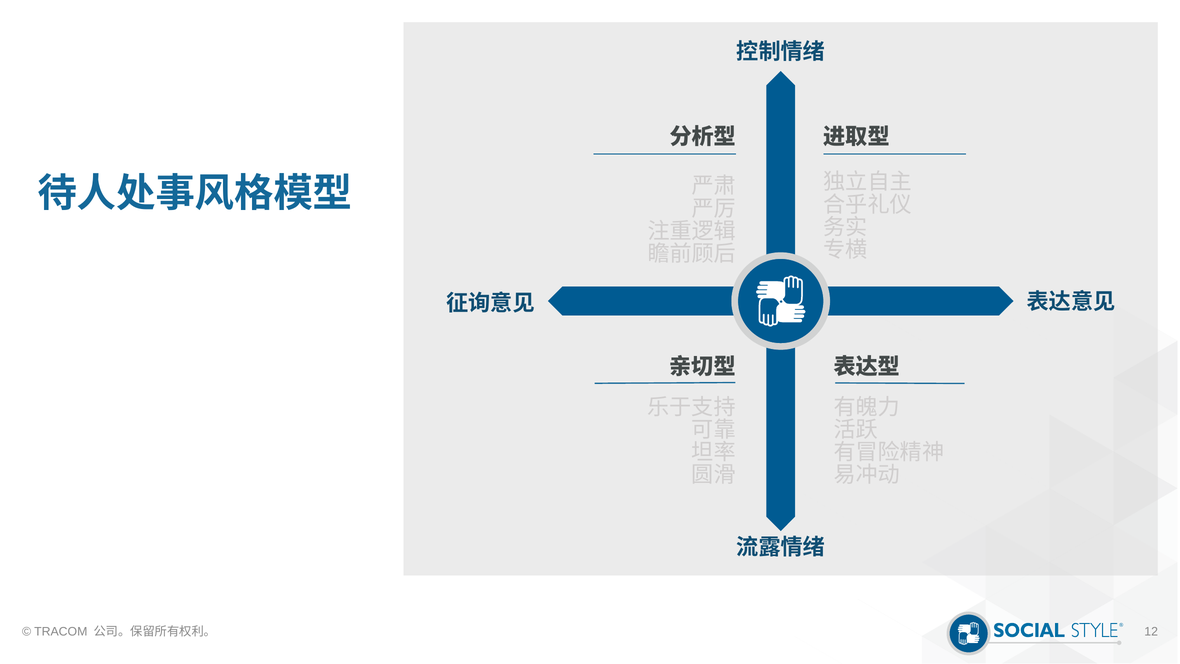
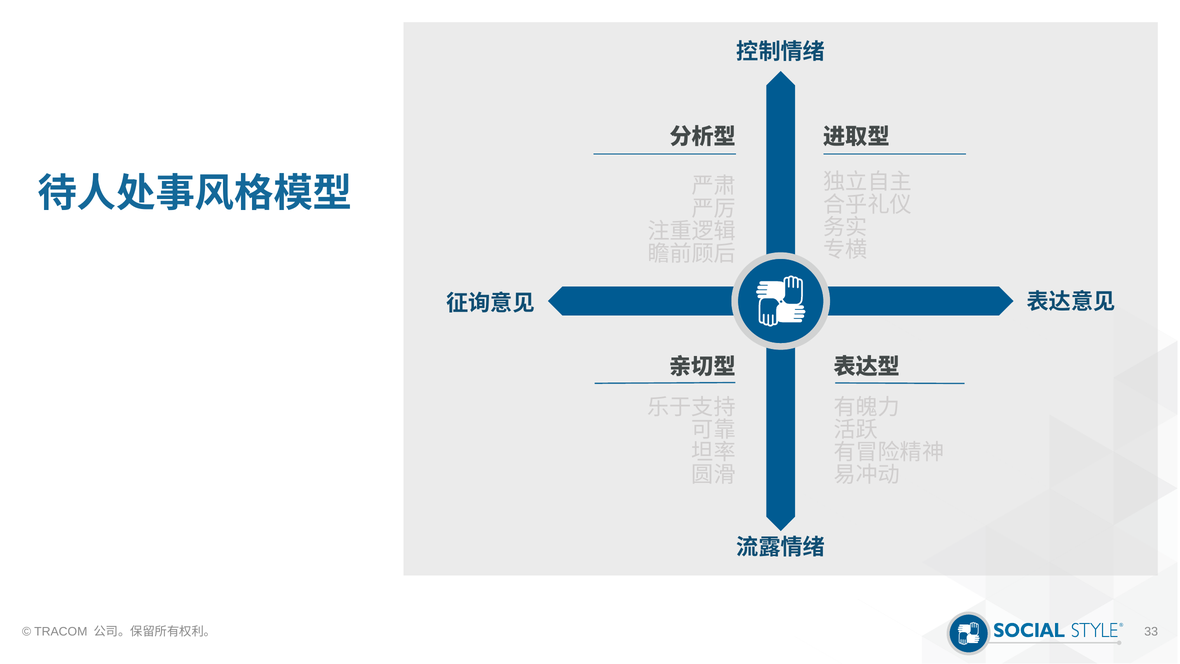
12: 12 -> 33
